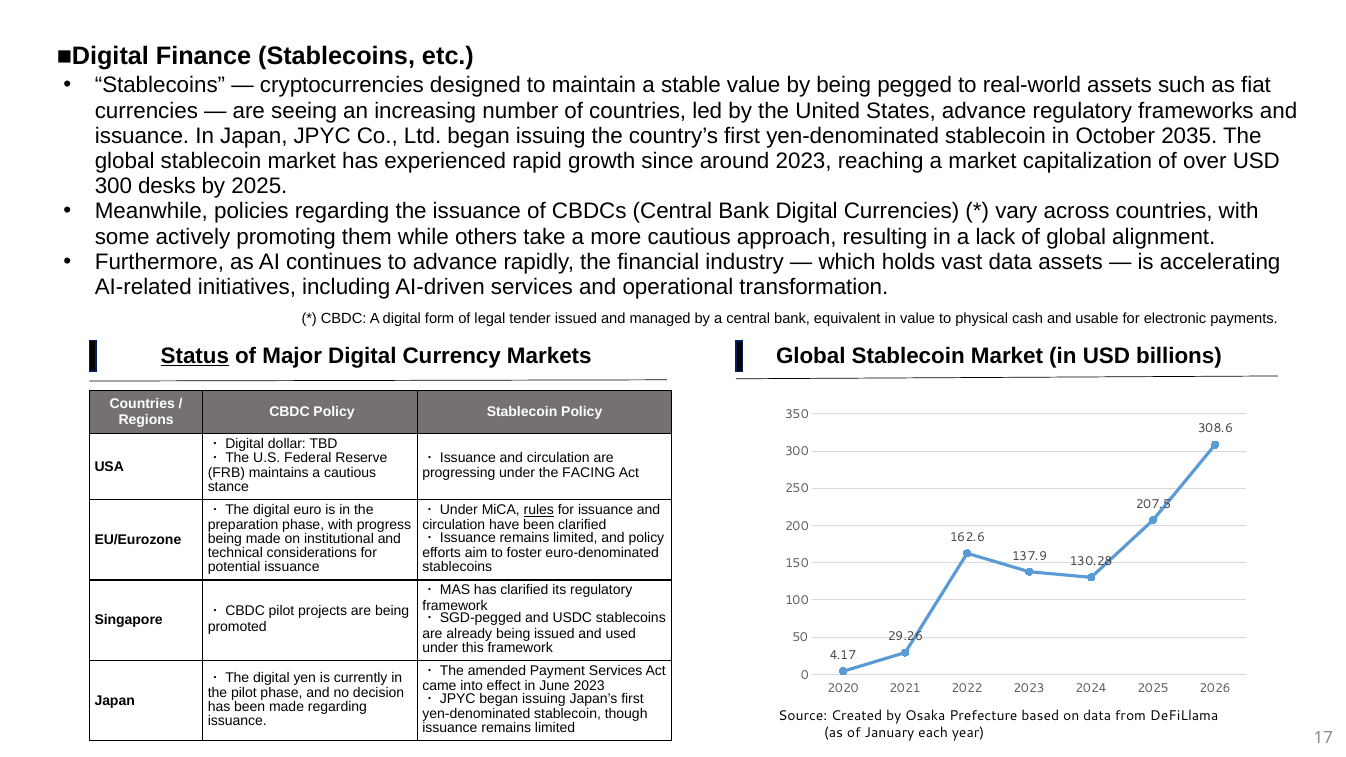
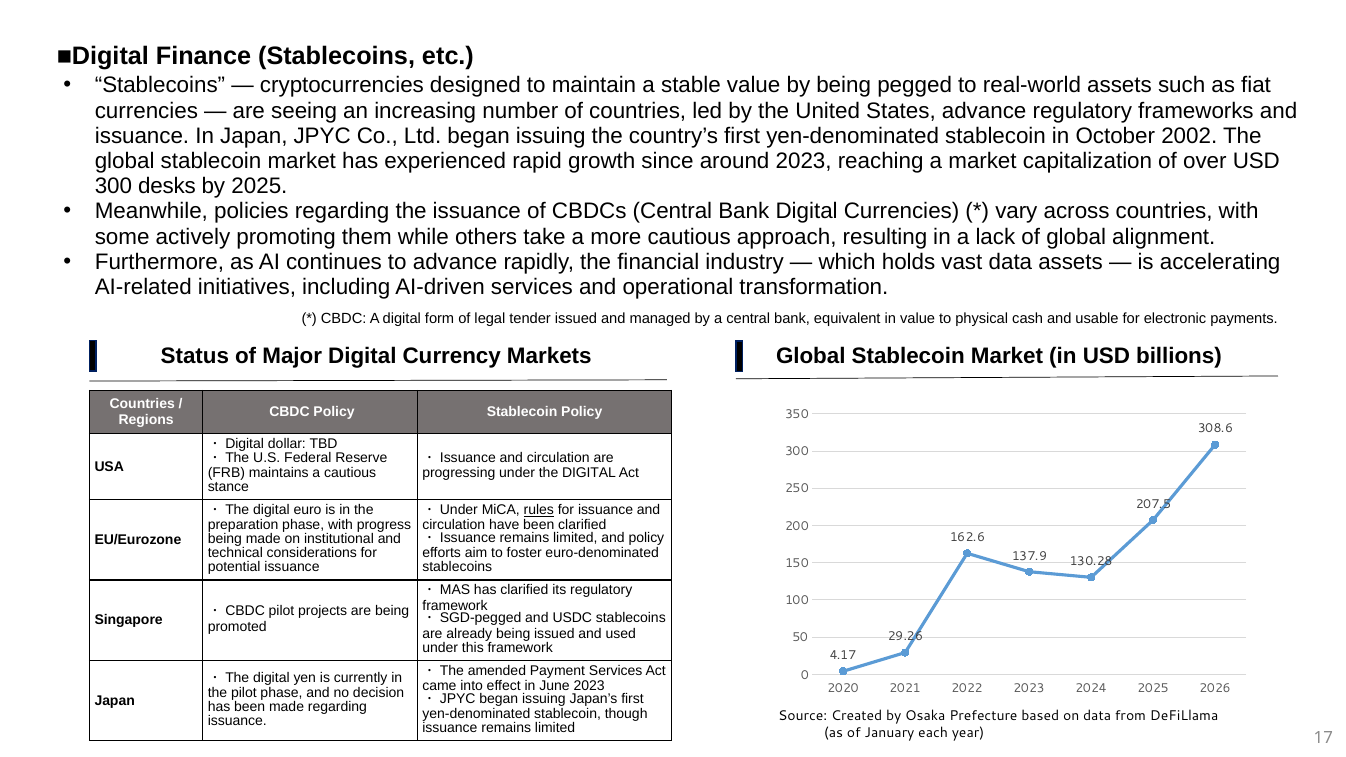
2035: 2035 -> 2002
Status underline: present -> none
the FACING: FACING -> DIGITAL
